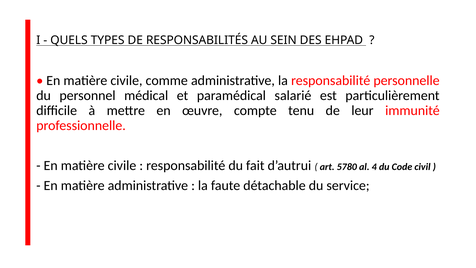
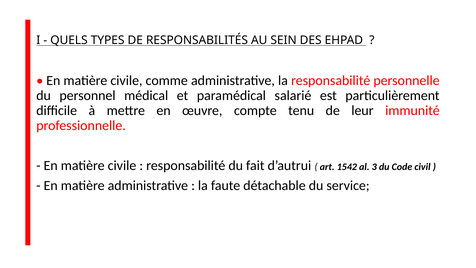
5780: 5780 -> 1542
4: 4 -> 3
